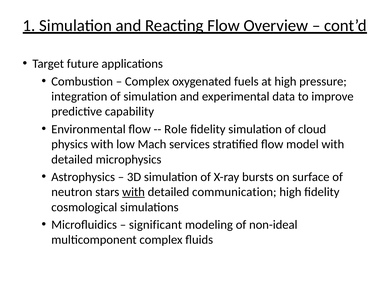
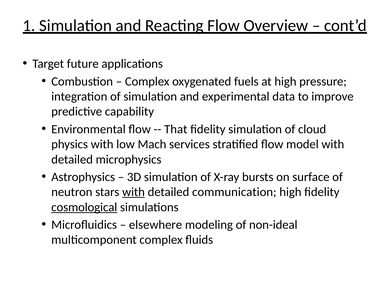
Role: Role -> That
cosmological underline: none -> present
significant: significant -> elsewhere
